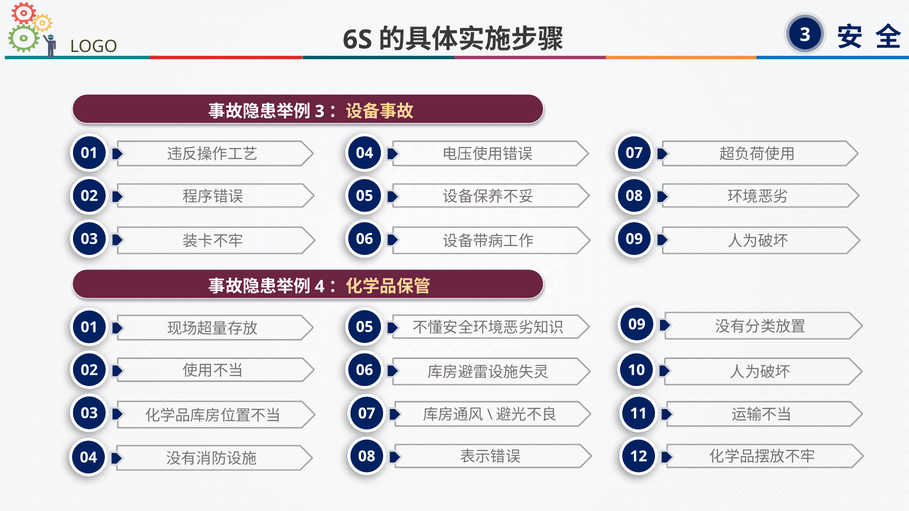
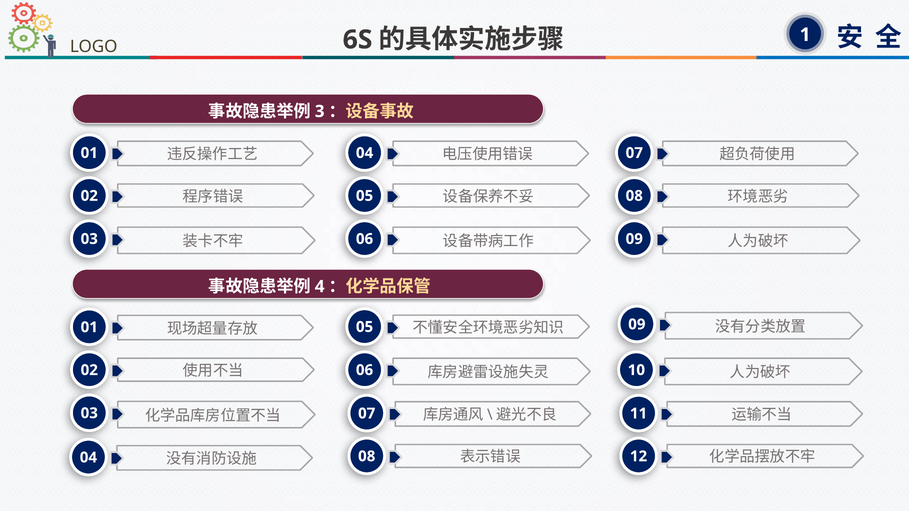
3 at (805, 35): 3 -> 1
